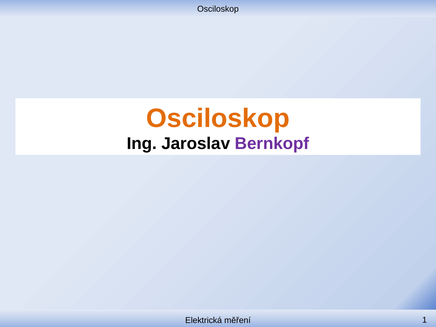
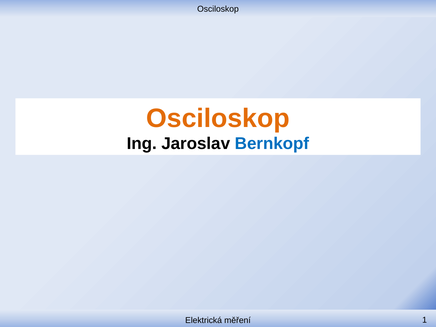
Bernkopf colour: purple -> blue
